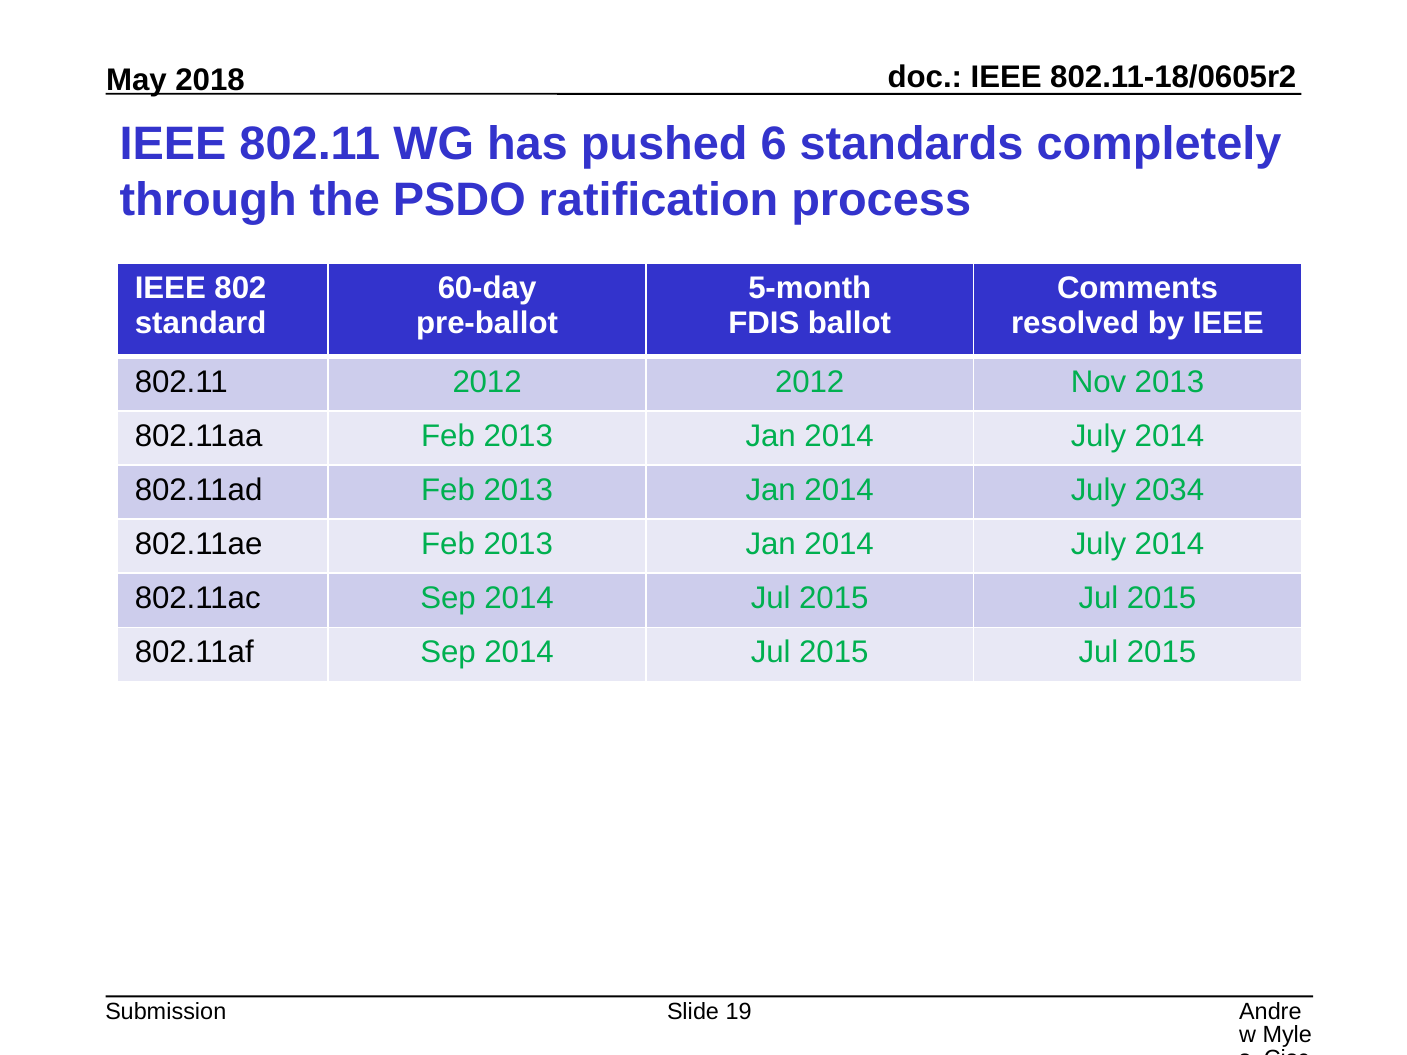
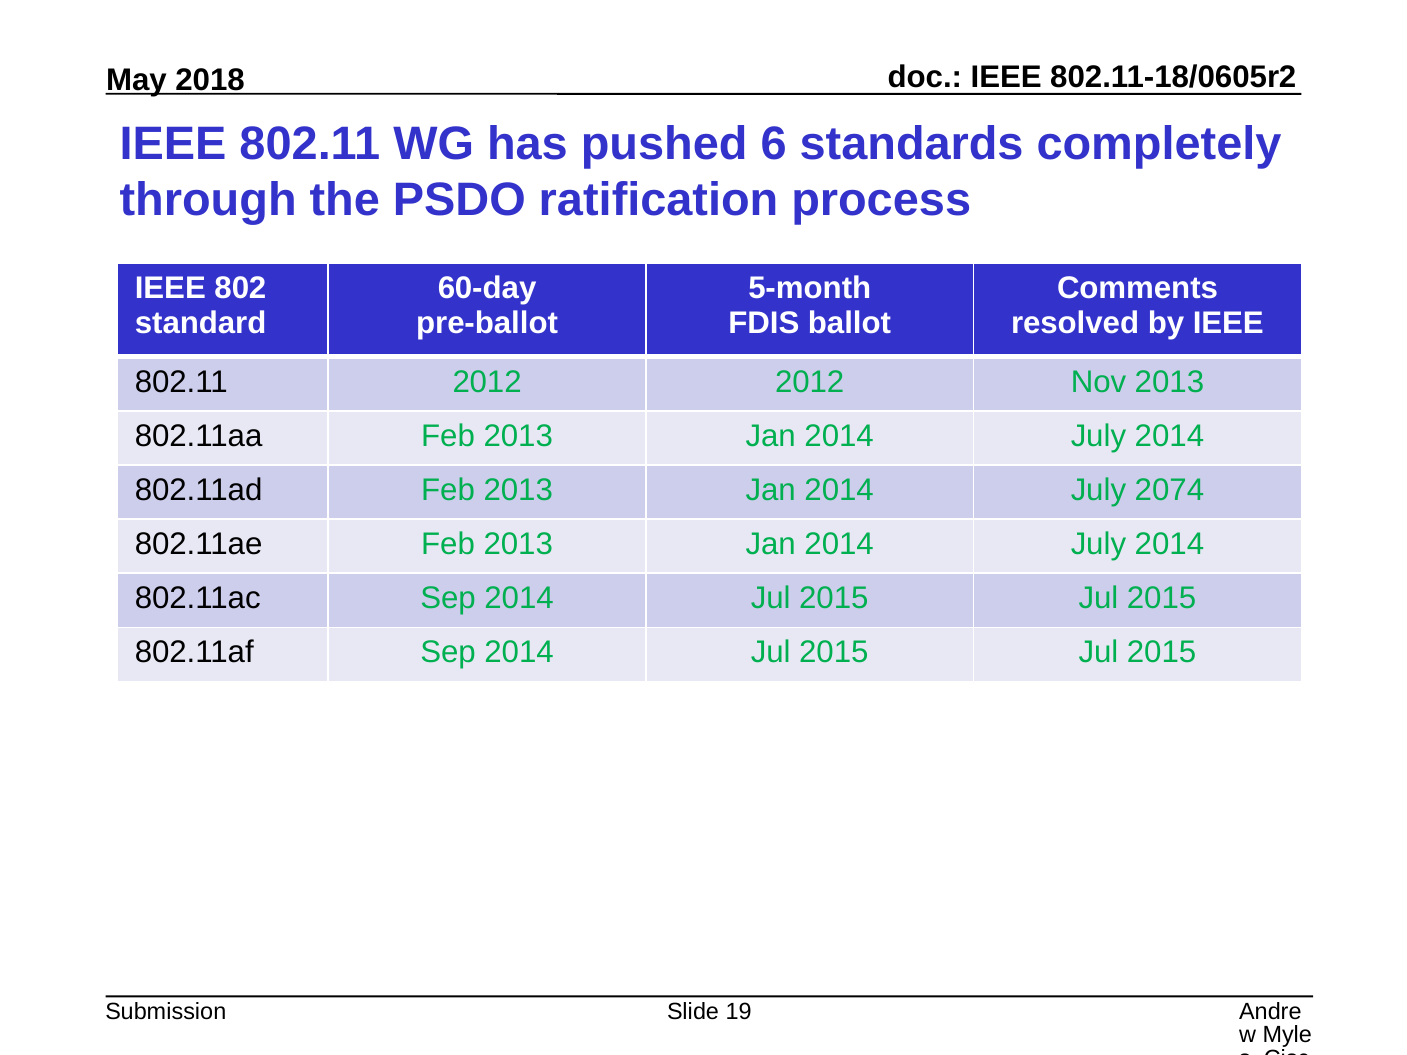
2034: 2034 -> 2074
